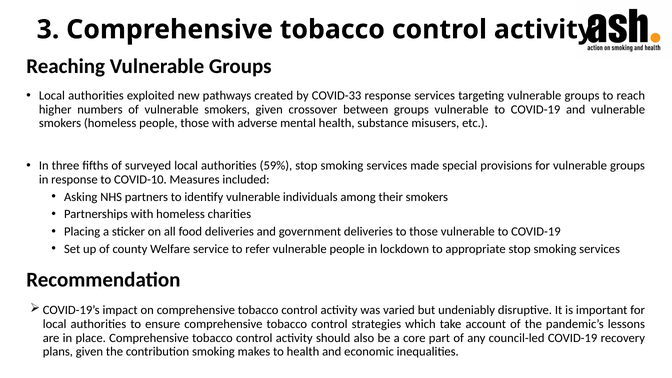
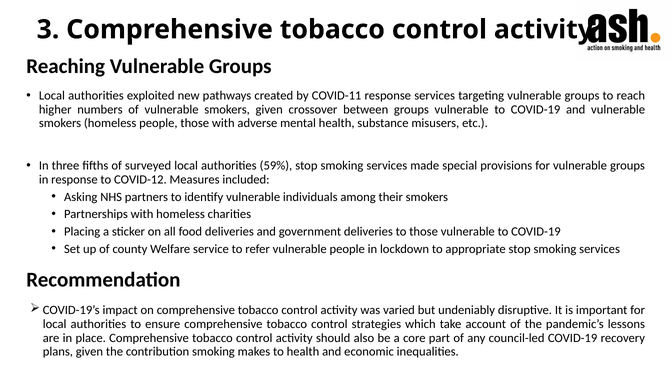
COVID-33: COVID-33 -> COVID-11
COVID-10: COVID-10 -> COVID-12
